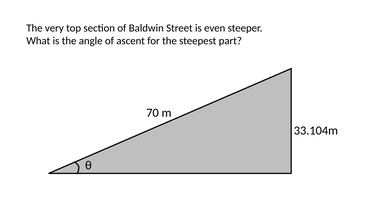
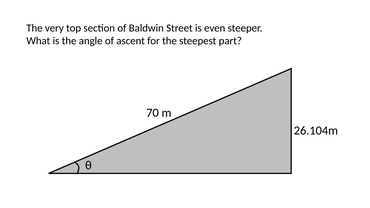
33.104m: 33.104m -> 26.104m
